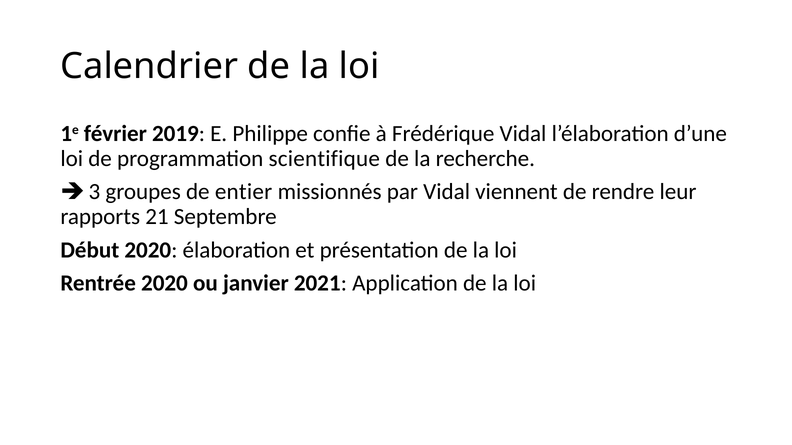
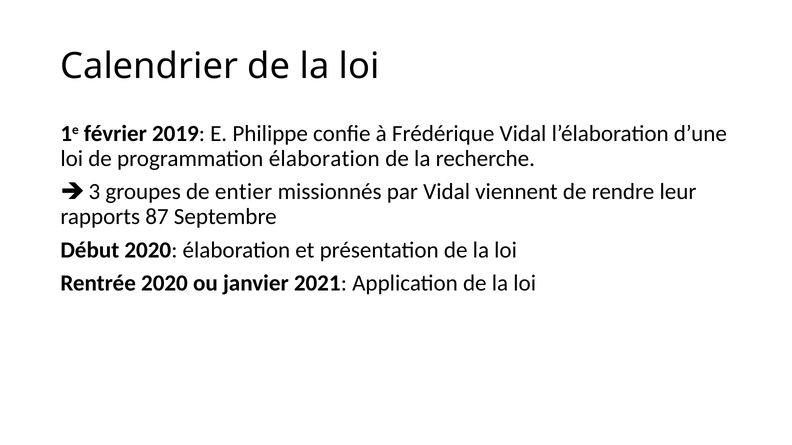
programmation scientifique: scientifique -> élaboration
21: 21 -> 87
